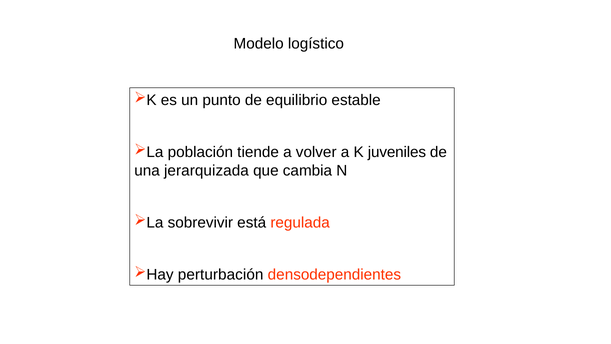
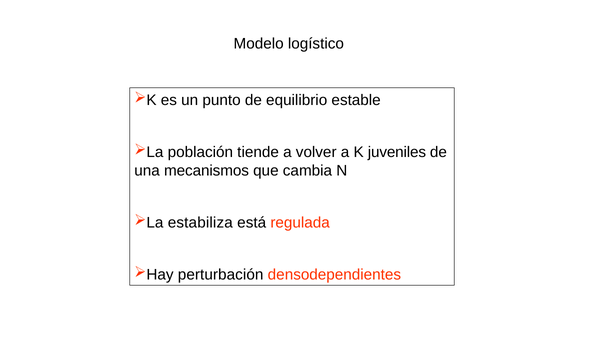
jerarquizada: jerarquizada -> mecanismos
sobrevivir: sobrevivir -> estabiliza
